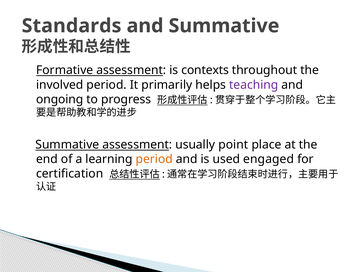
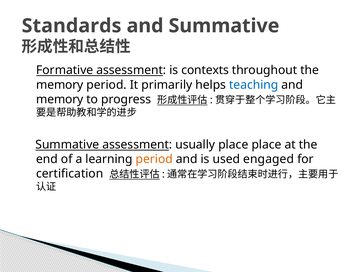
involved at (60, 85): involved -> memory
teaching colour: purple -> blue
ongoing at (60, 99): ongoing -> memory
usually point: point -> place
